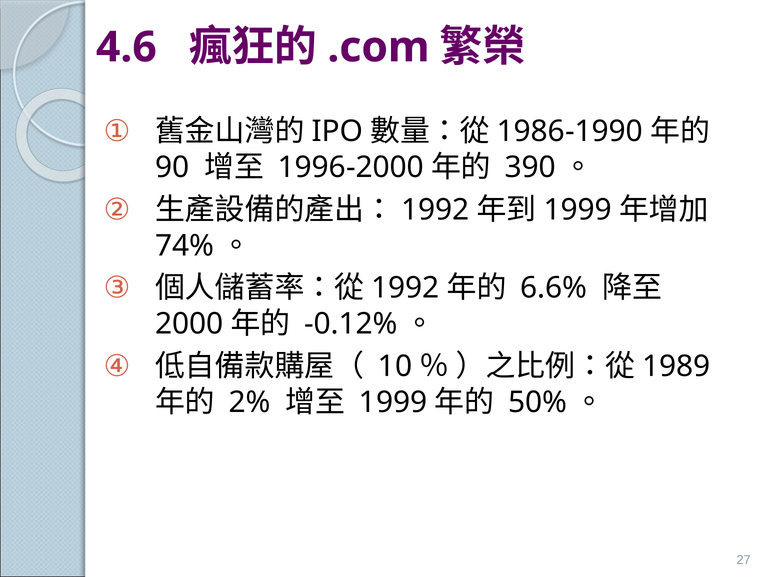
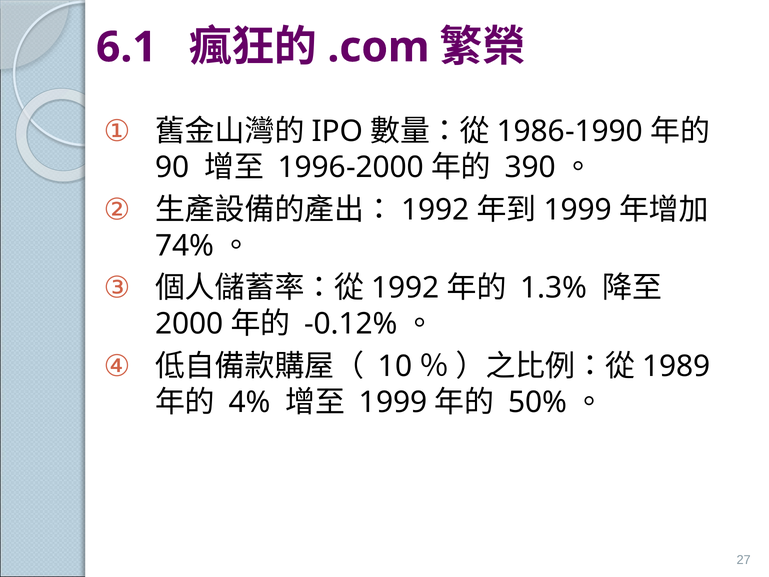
4.6: 4.6 -> 6.1
6.6%: 6.6% -> 1.3%
2%: 2% -> 4%
